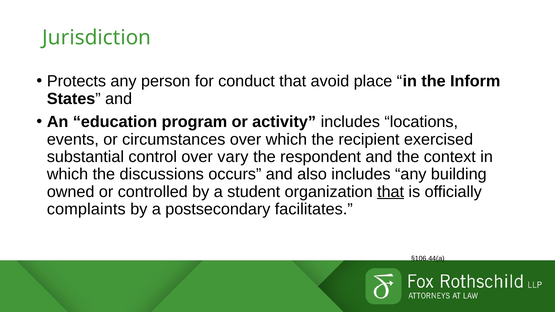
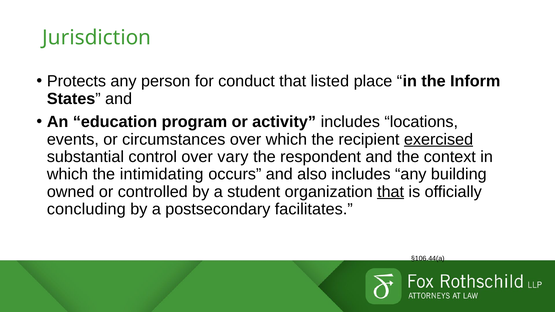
avoid: avoid -> listed
exercised underline: none -> present
discussions: discussions -> intimidating
complaints: complaints -> concluding
